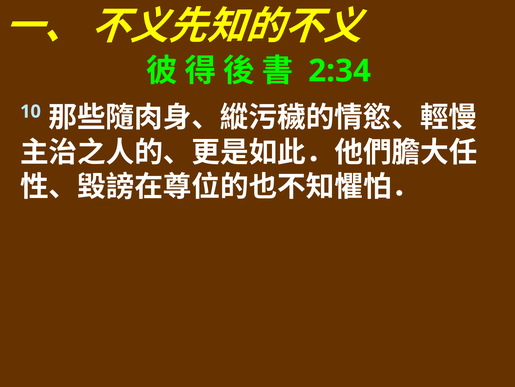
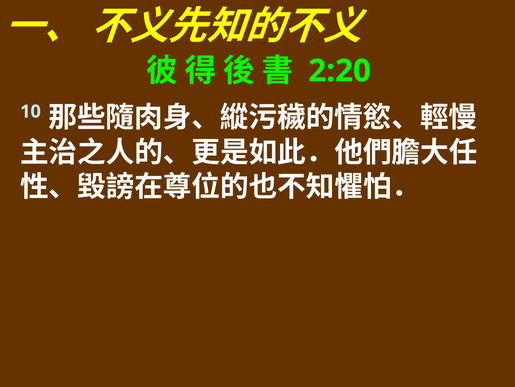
2:34: 2:34 -> 2:20
